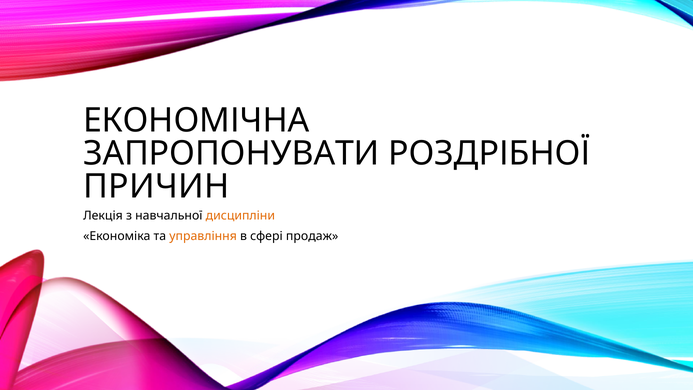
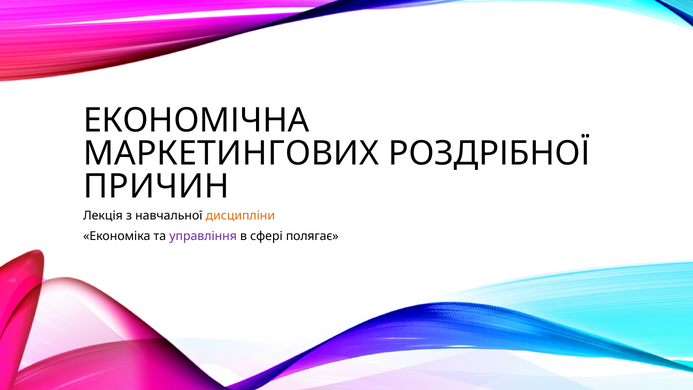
ЗАПРОПОНУВАТИ: ЗАПРОПОНУВАТИ -> МАРКЕТИНГОВИХ
управління colour: orange -> purple
продаж: продаж -> полягає
